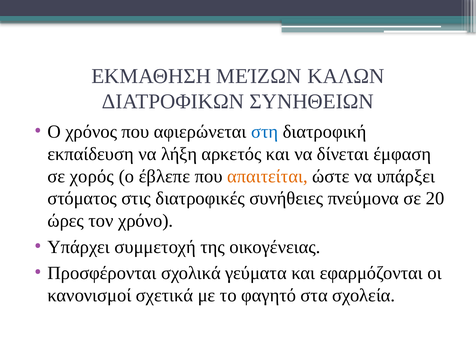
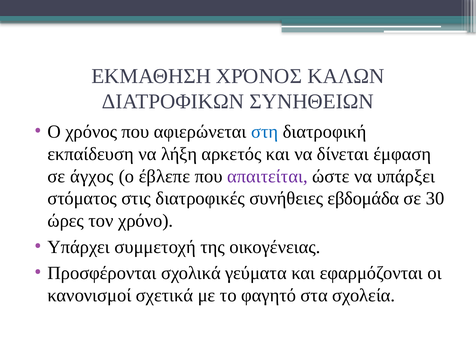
ΕΚΜΑΘΗΣΗ ΜΕΊΖΩΝ: ΜΕΊΖΩΝ -> ΧΡΌΝΟΣ
χορός: χορός -> άγχος
απαιτείται colour: orange -> purple
πνεύμονα: πνεύμονα -> εβδομάδα
20: 20 -> 30
